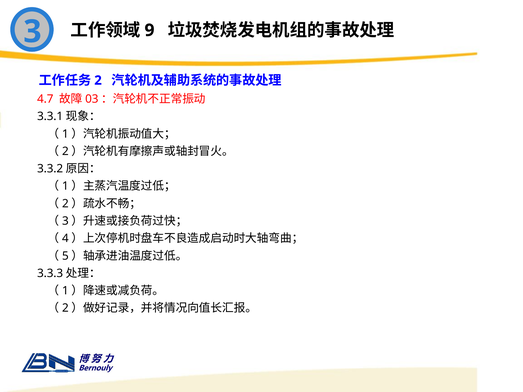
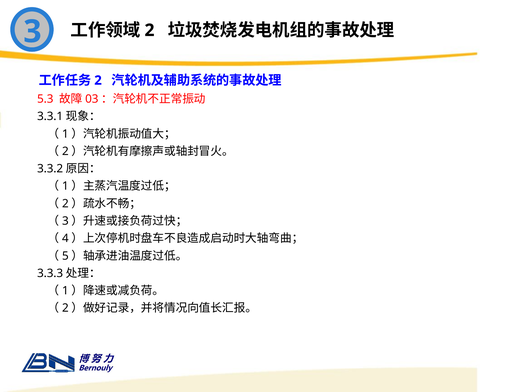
9 at (149, 30): 9 -> 2
4.7: 4.7 -> 5.3
